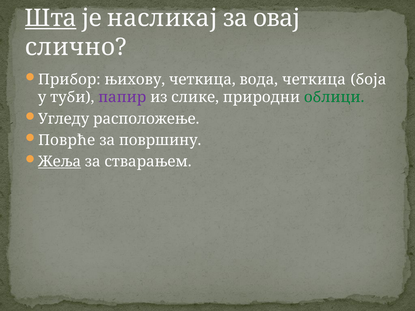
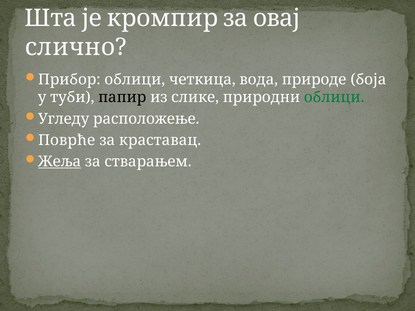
Шта underline: present -> none
насликај: насликај -> кромпир
Прибор њихову: њихову -> облици
вода четкица: четкица -> природе
папир colour: purple -> black
површину: површину -> краставац
